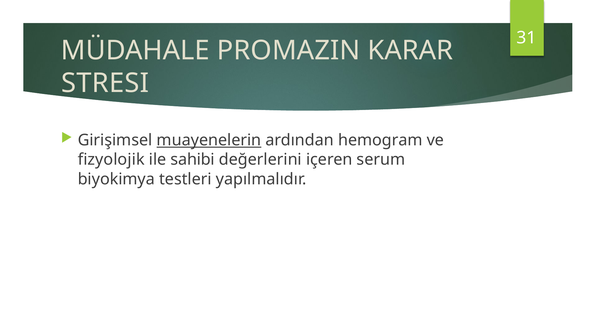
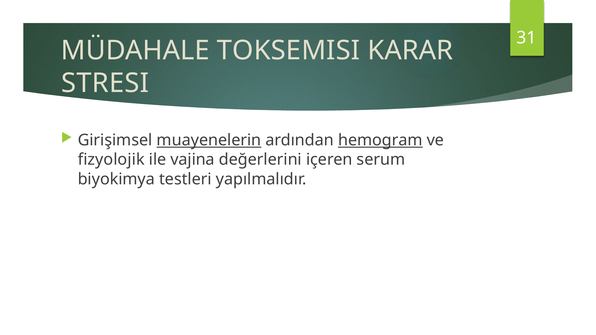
PROMAZIN: PROMAZIN -> TOKSEMISI
hemogram underline: none -> present
sahibi: sahibi -> vajina
